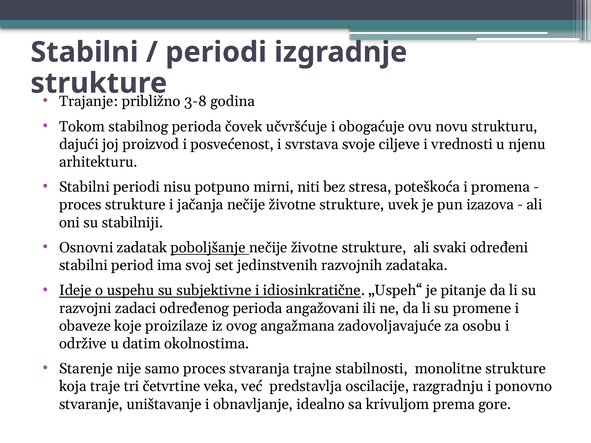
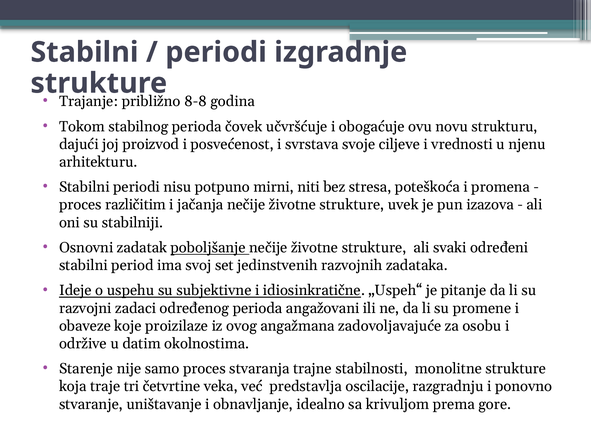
3-8: 3-8 -> 8-8
proces strukture: strukture -> različitim
